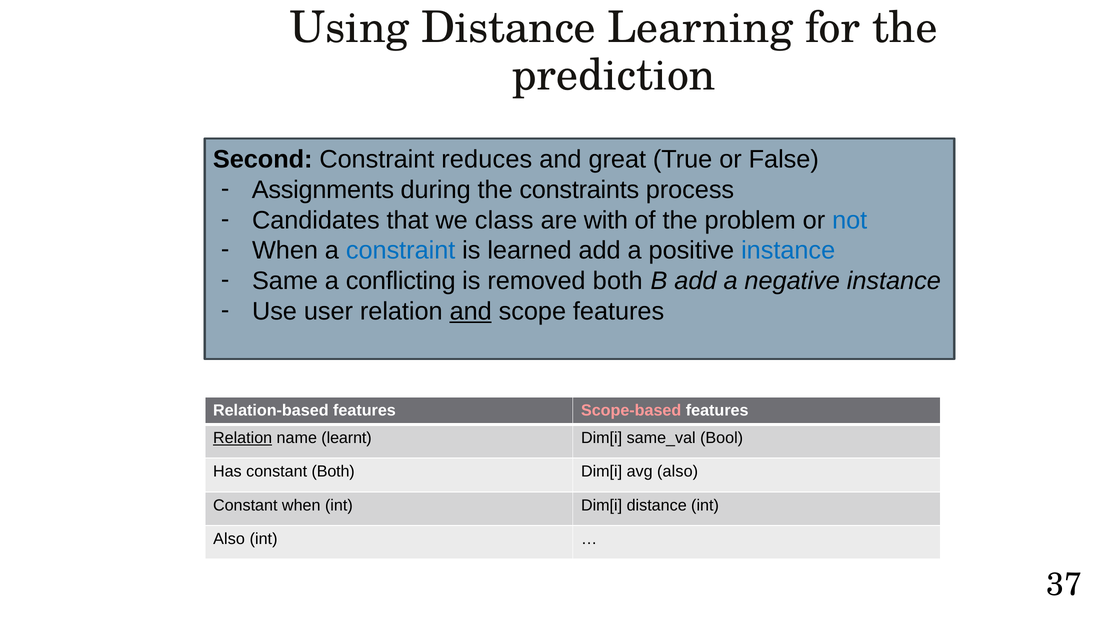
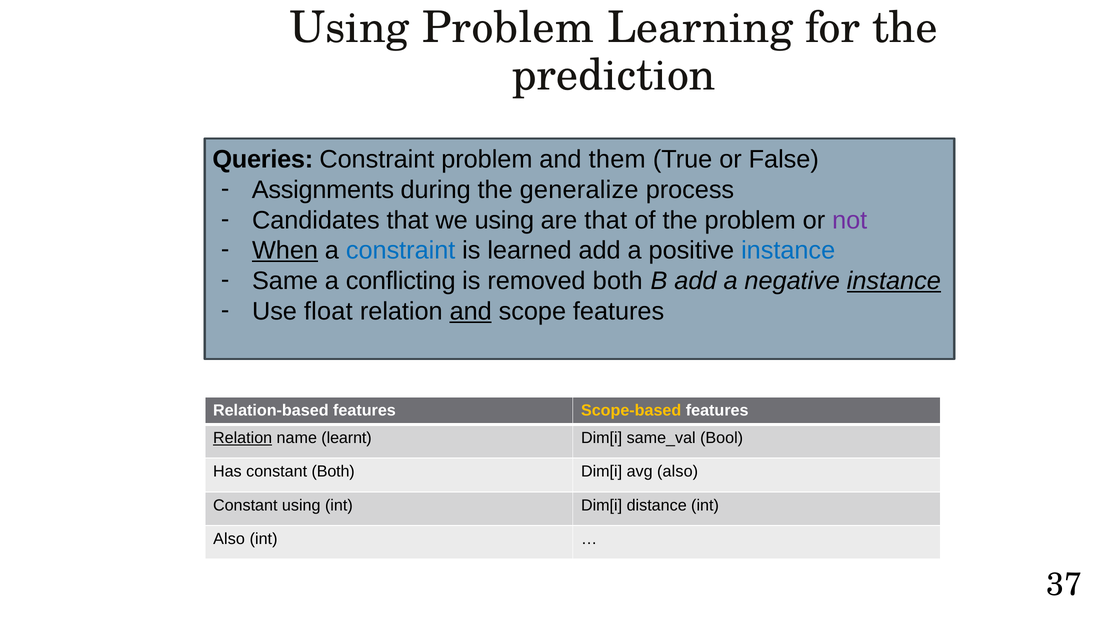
Using Distance: Distance -> Problem
Second: Second -> Queries
Constraint reduces: reduces -> problem
great: great -> them
constraints: constraints -> generalize
we class: class -> using
are with: with -> that
not colour: blue -> purple
When at (285, 251) underline: none -> present
instance at (894, 281) underline: none -> present
user: user -> float
Scope-based colour: pink -> yellow
Constant when: when -> using
